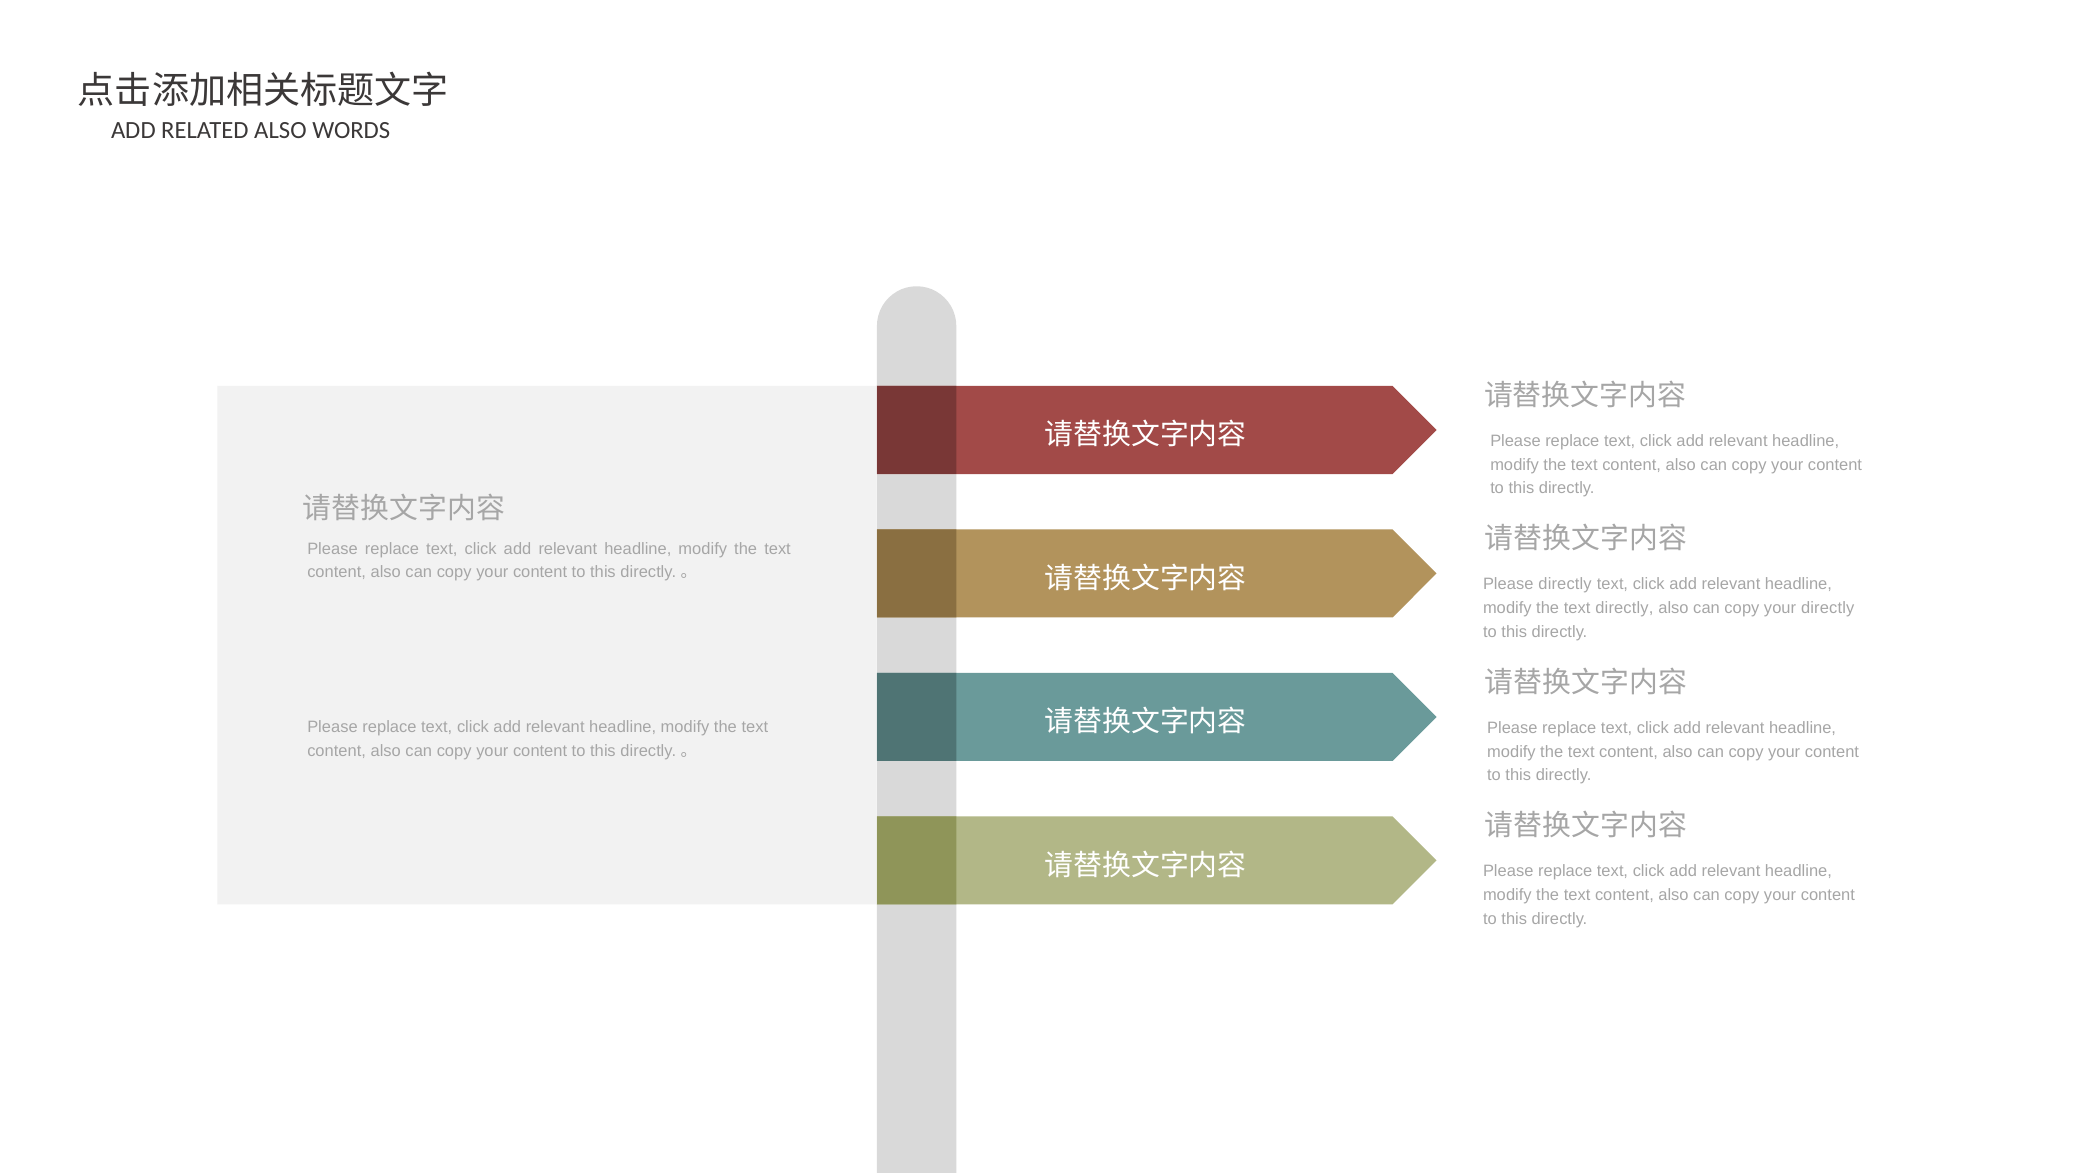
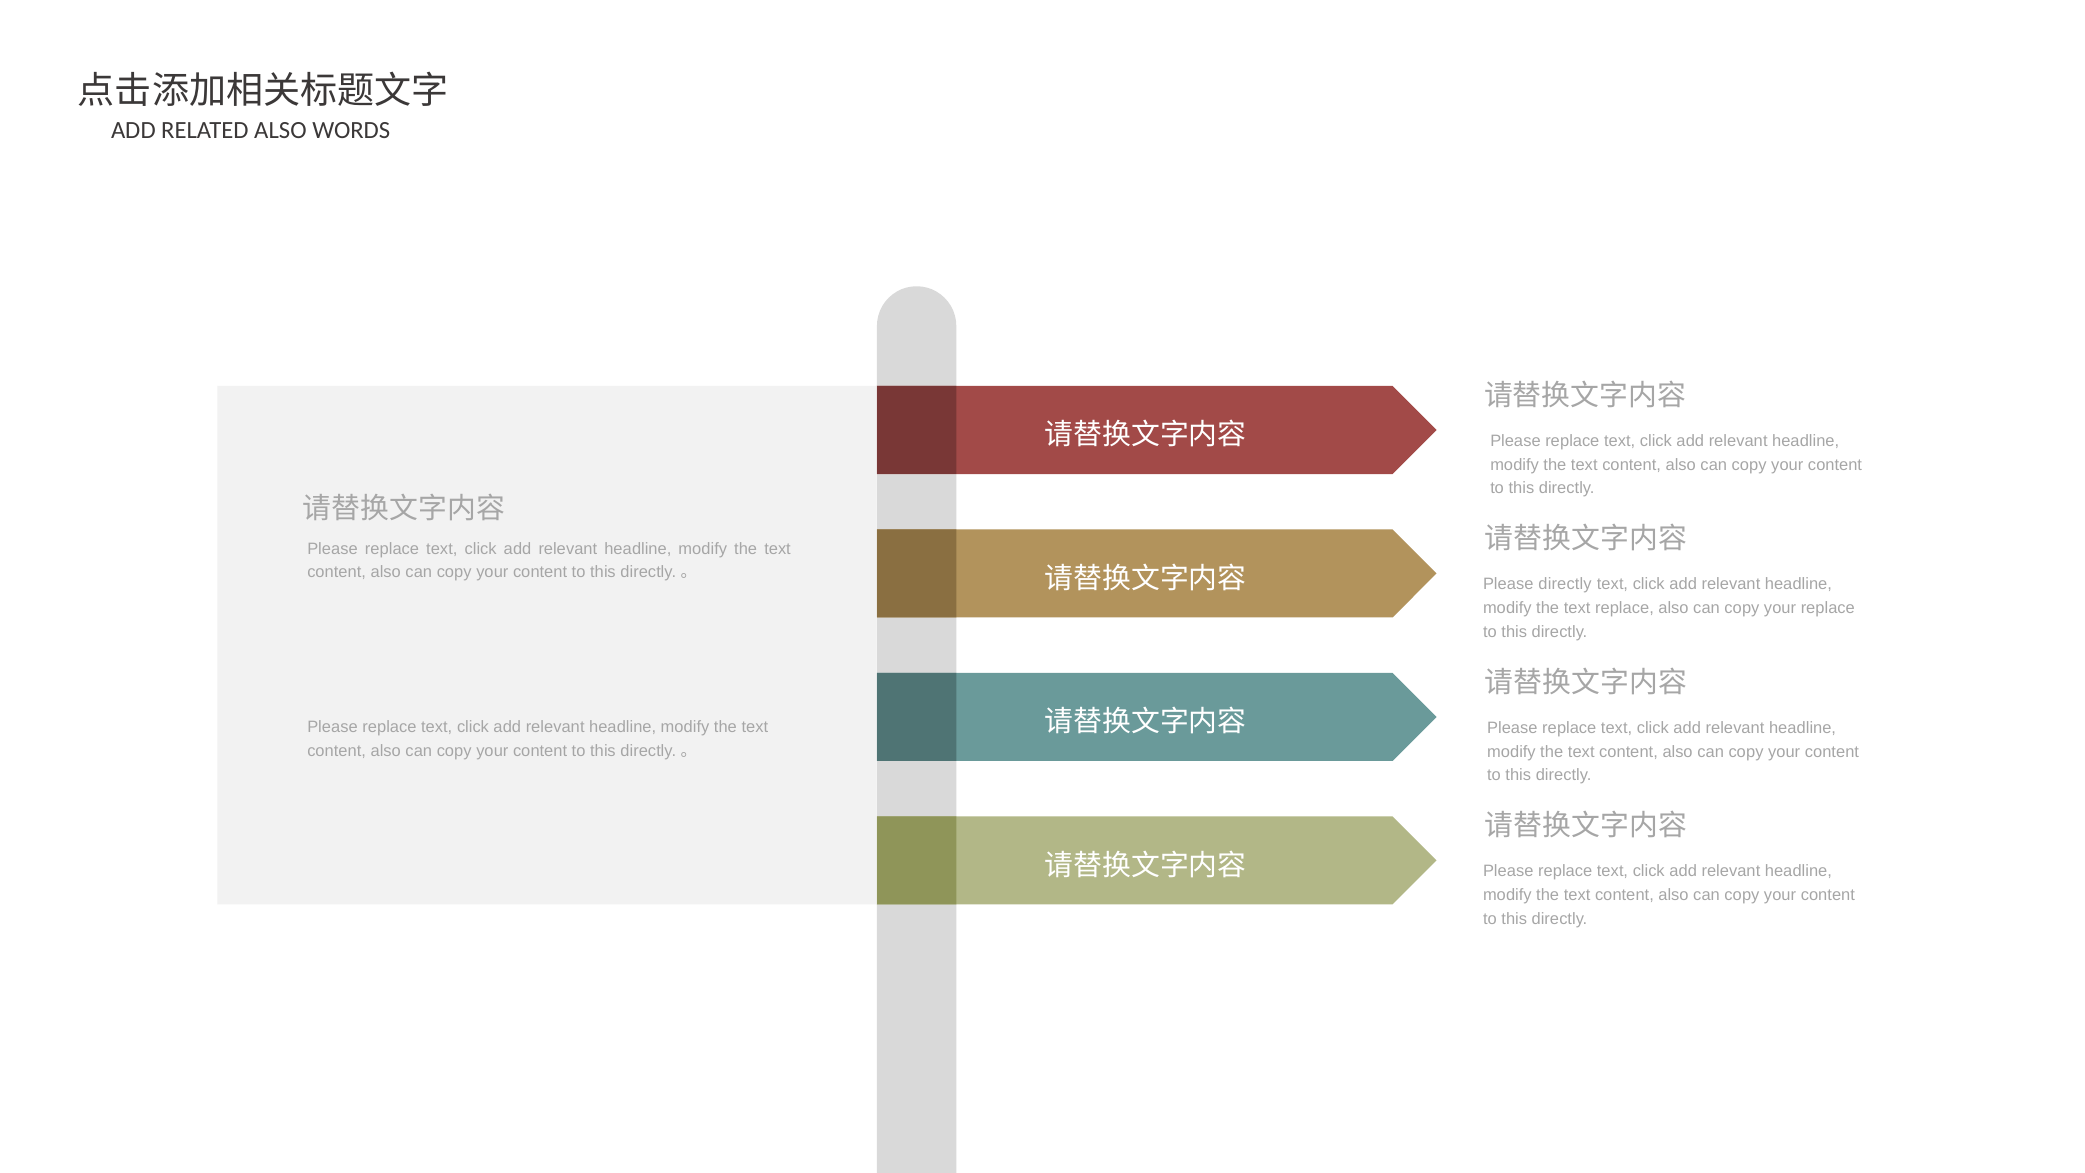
text directly: directly -> replace
your directly: directly -> replace
